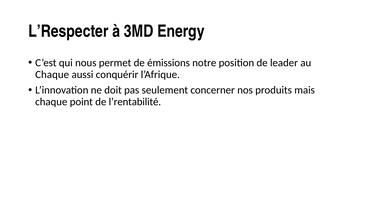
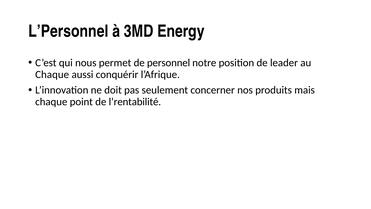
L’Respecter: L’Respecter -> L’Personnel
émissions: émissions -> personnel
